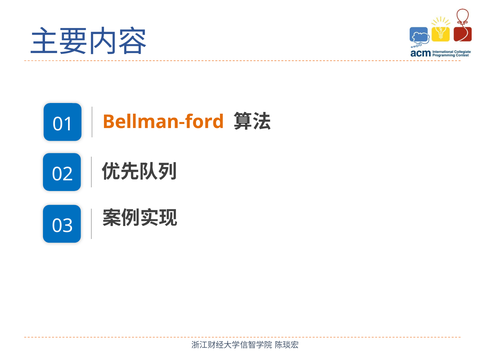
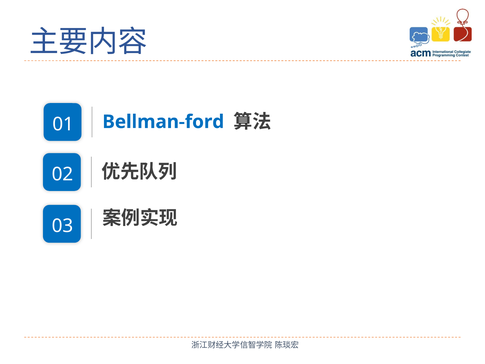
Bellman-ford colour: orange -> blue
